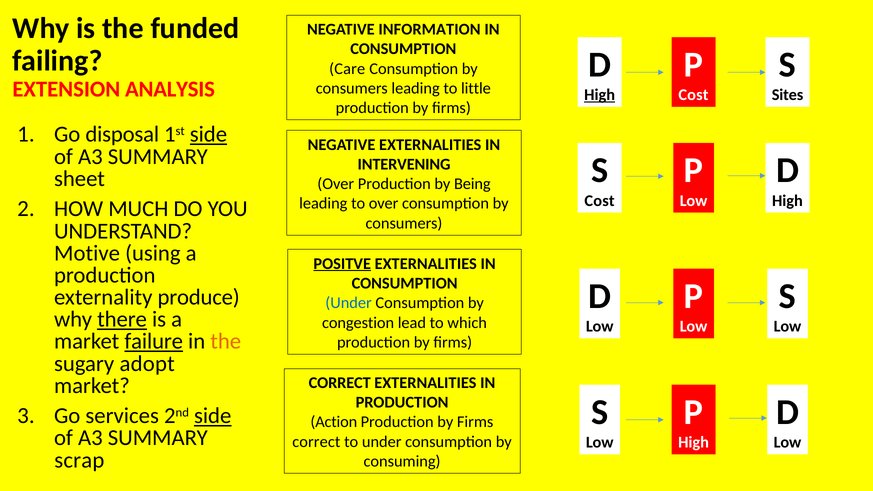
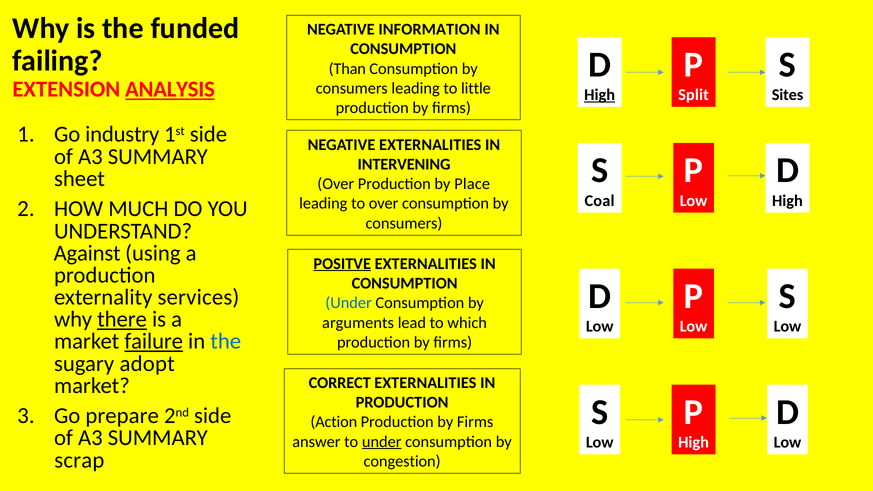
Care: Care -> Than
ANALYSIS underline: none -> present
Cost at (693, 95): Cost -> Split
disposal: disposal -> industry
side at (208, 135) underline: present -> none
Being: Being -> Place
Cost at (600, 201): Cost -> Coal
Motive: Motive -> Against
produce: produce -> services
congestion: congestion -> arguments
the at (226, 341) colour: orange -> blue
services: services -> prepare
side at (213, 416) underline: present -> none
correct at (316, 442): correct -> answer
under at (382, 442) underline: none -> present
consuming: consuming -> congestion
